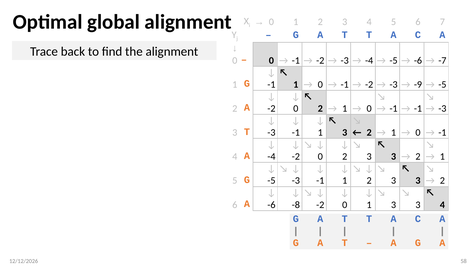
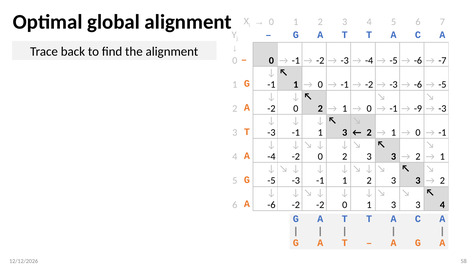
-9 at (418, 84): -9 -> -6
-1 at (418, 108): -1 -> -9
-6 -8: -8 -> -2
